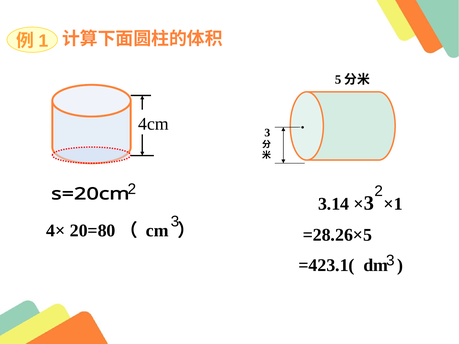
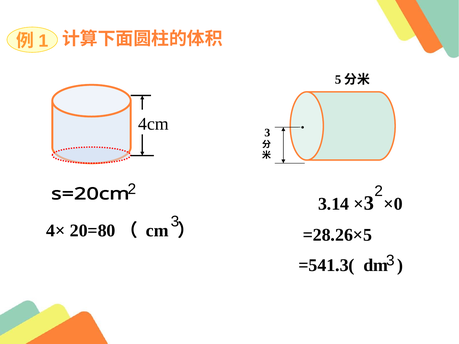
×1: ×1 -> ×0
=423.1(: =423.1( -> =541.3(
